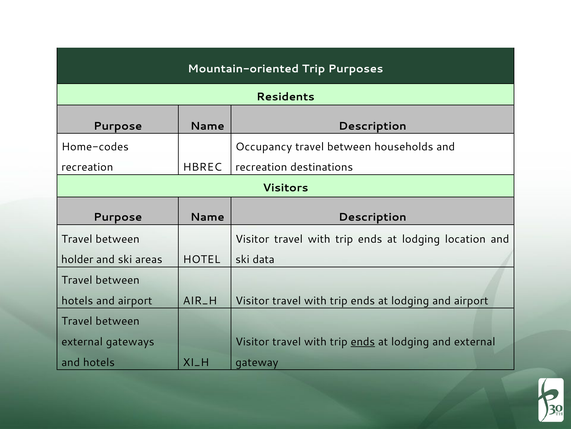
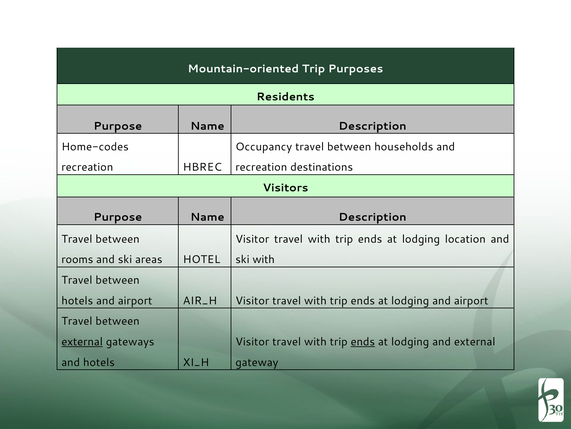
holder: holder -> rooms
ski data: data -> with
external at (82, 341) underline: none -> present
